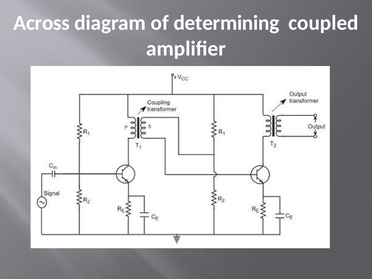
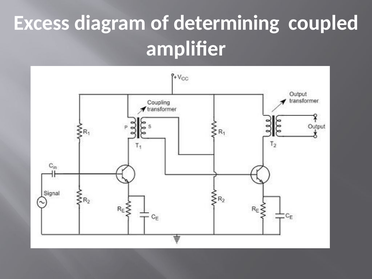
Across: Across -> Excess
